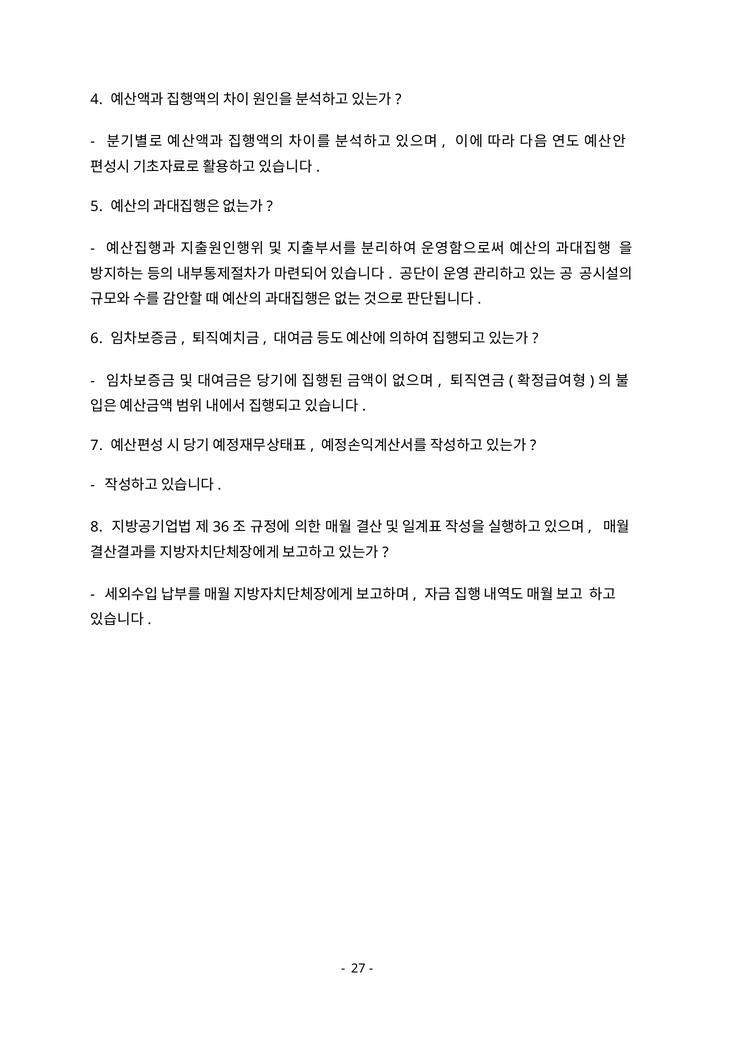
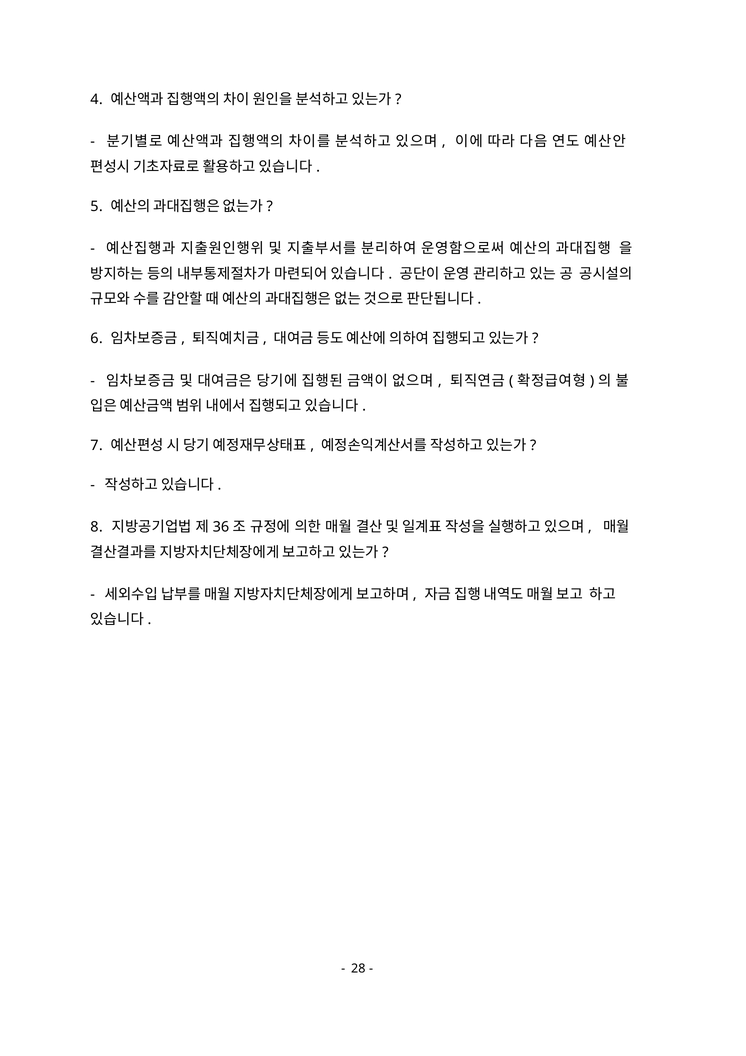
27: 27 -> 28
